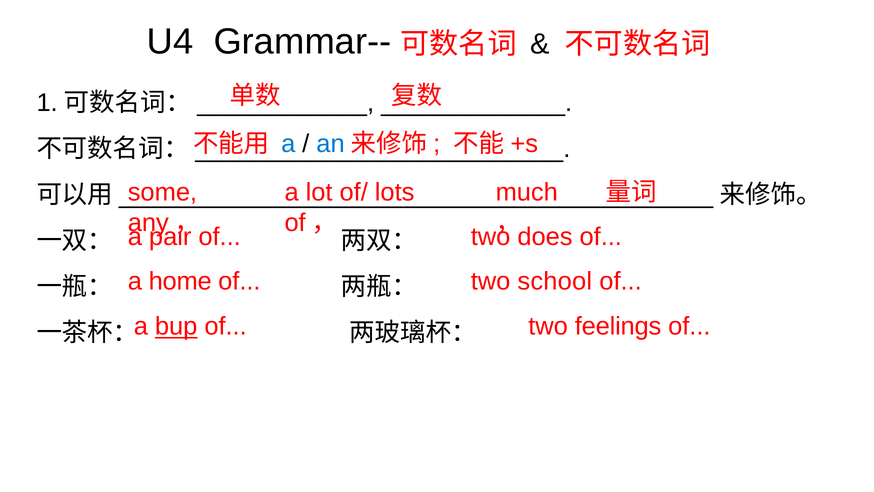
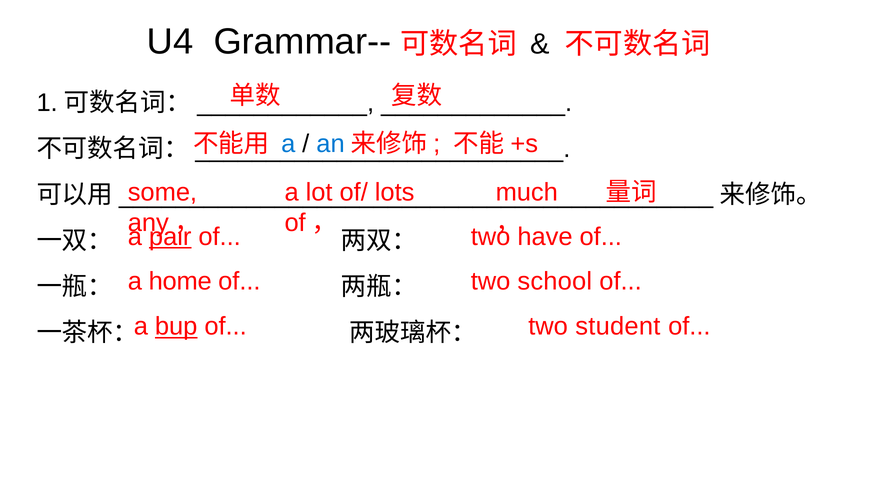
pair underline: none -> present
does: does -> have
feelings: feelings -> student
